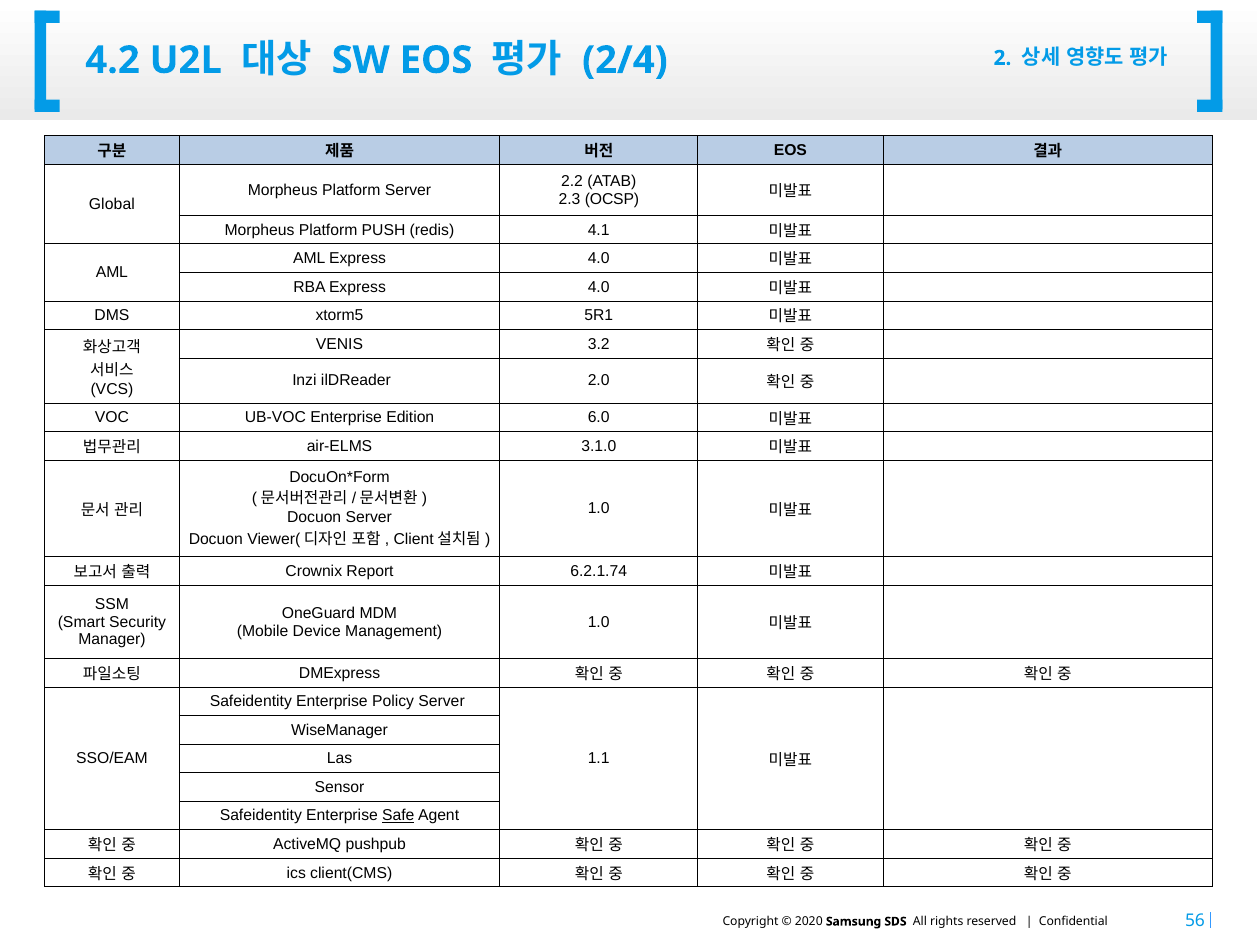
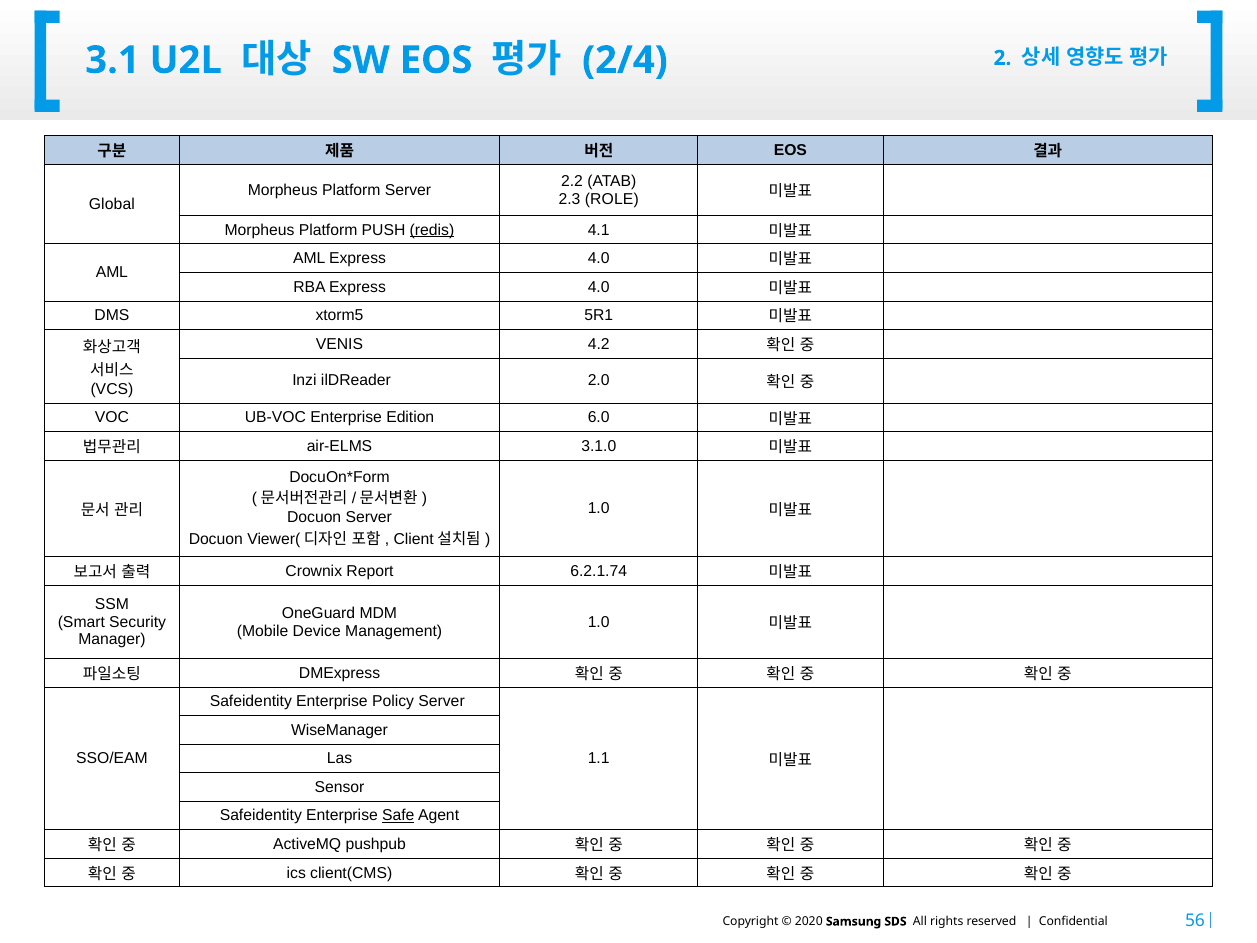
4.2: 4.2 -> 3.1
OCSP: OCSP -> ROLE
redis underline: none -> present
3.2: 3.2 -> 4.2
